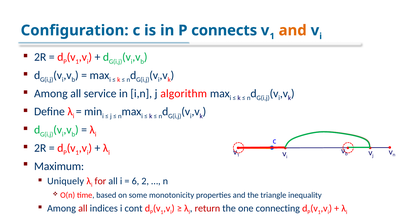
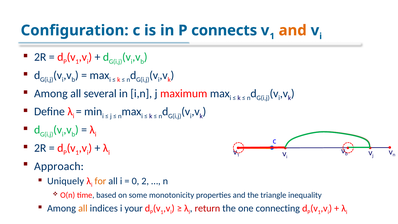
service: service -> several
algorithm: algorithm -> maximum
Maximum: Maximum -> Approach
for colour: red -> orange
6: 6 -> 0
all at (83, 208) colour: red -> orange
cont: cont -> your
